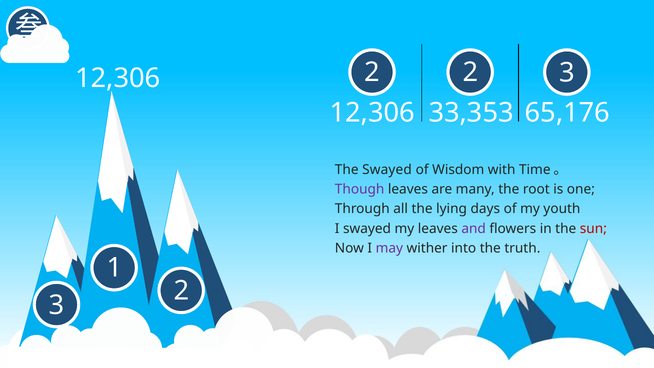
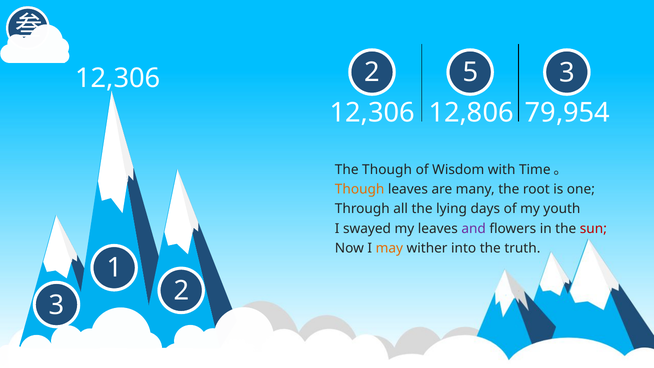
12,306 2: 2 -> 5
33,353: 33,353 -> 12,806
65,176: 65,176 -> 79,954
The Swayed: Swayed -> Though
Though at (360, 189) colour: purple -> orange
may colour: purple -> orange
